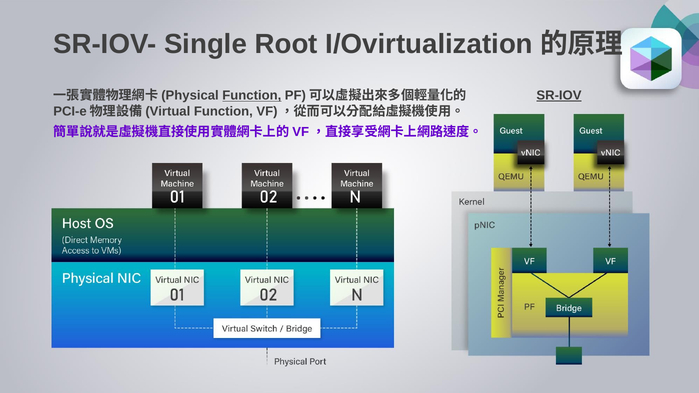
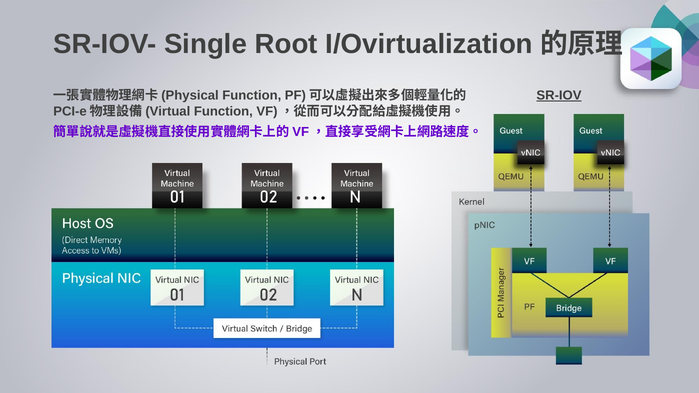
Function at (252, 96) underline: present -> none
